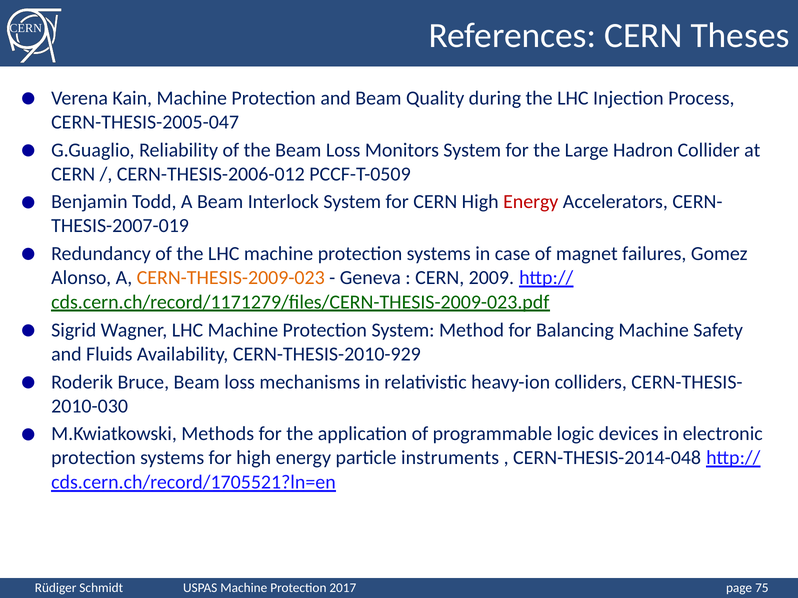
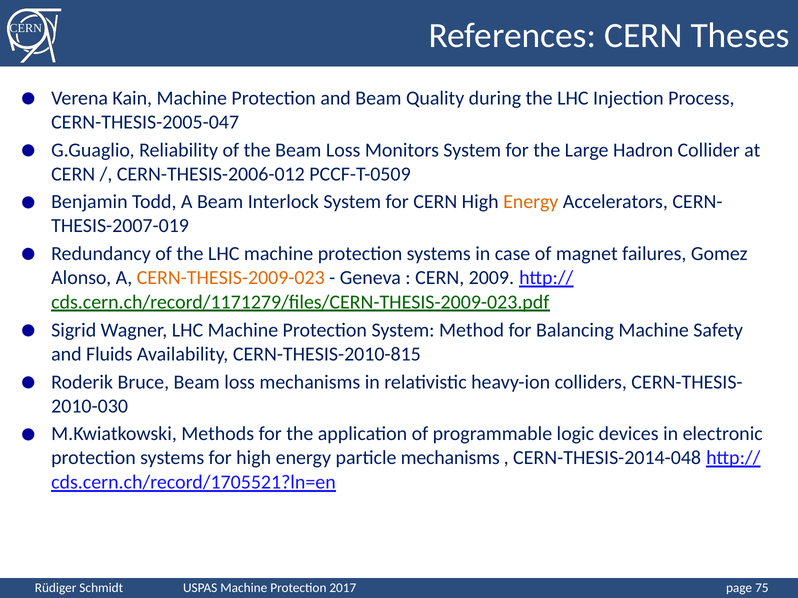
Energy at (531, 202) colour: red -> orange
CERN-THESIS-2010-929: CERN-THESIS-2010-929 -> CERN-THESIS-2010-815
particle instruments: instruments -> mechanisms
